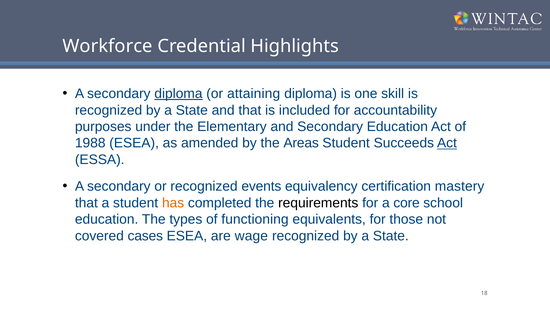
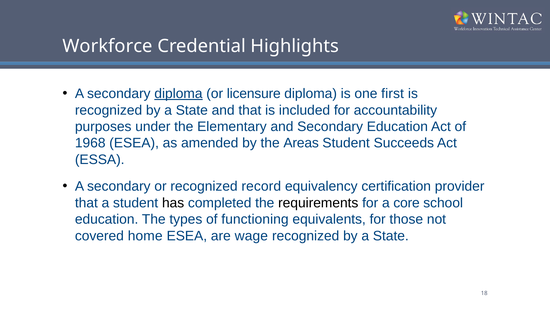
attaining: attaining -> licensure
skill: skill -> first
1988: 1988 -> 1968
Act at (447, 143) underline: present -> none
events: events -> record
mastery: mastery -> provider
has colour: orange -> black
cases: cases -> home
